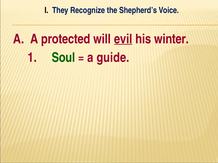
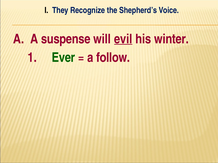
protected: protected -> suspense
Soul: Soul -> Ever
guide: guide -> follow
